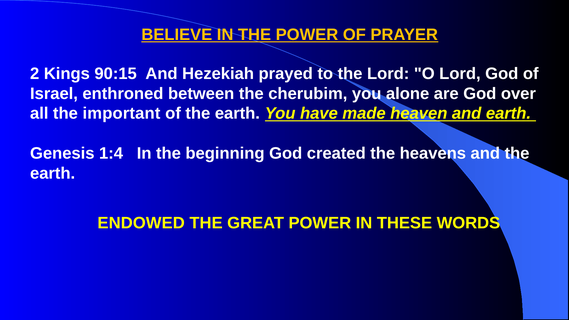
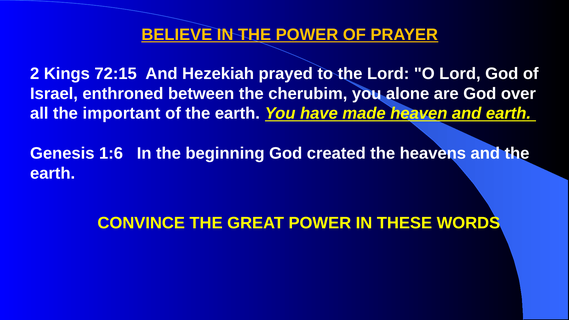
90:15: 90:15 -> 72:15
1:4: 1:4 -> 1:6
ENDOWED: ENDOWED -> CONVINCE
